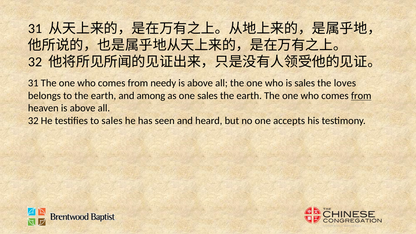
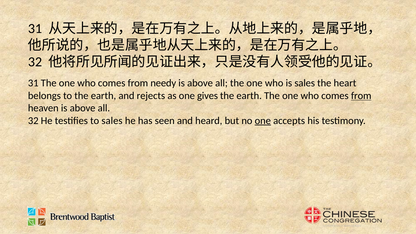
loves: loves -> heart
among: among -> rejects
one sales: sales -> gives
one at (263, 121) underline: none -> present
